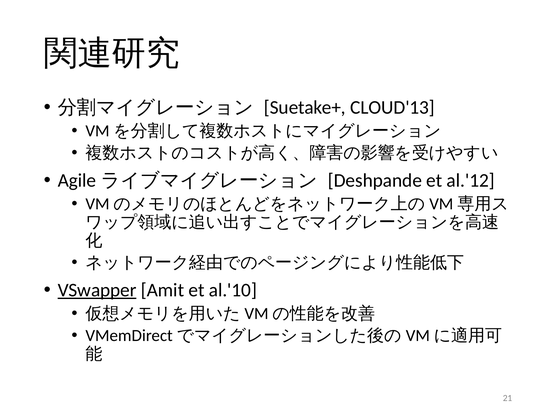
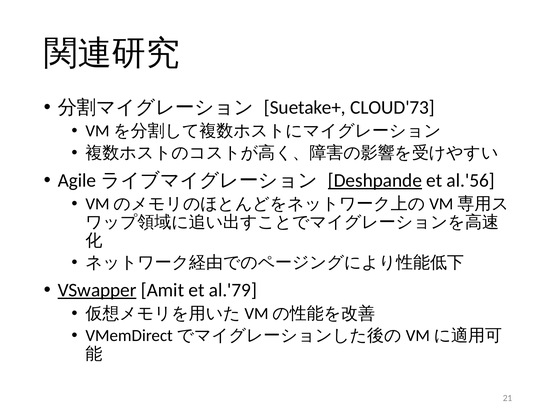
CLOUD'13: CLOUD'13 -> CLOUD'73
Deshpande underline: none -> present
al.'12: al.'12 -> al.'56
al.'10: al.'10 -> al.'79
